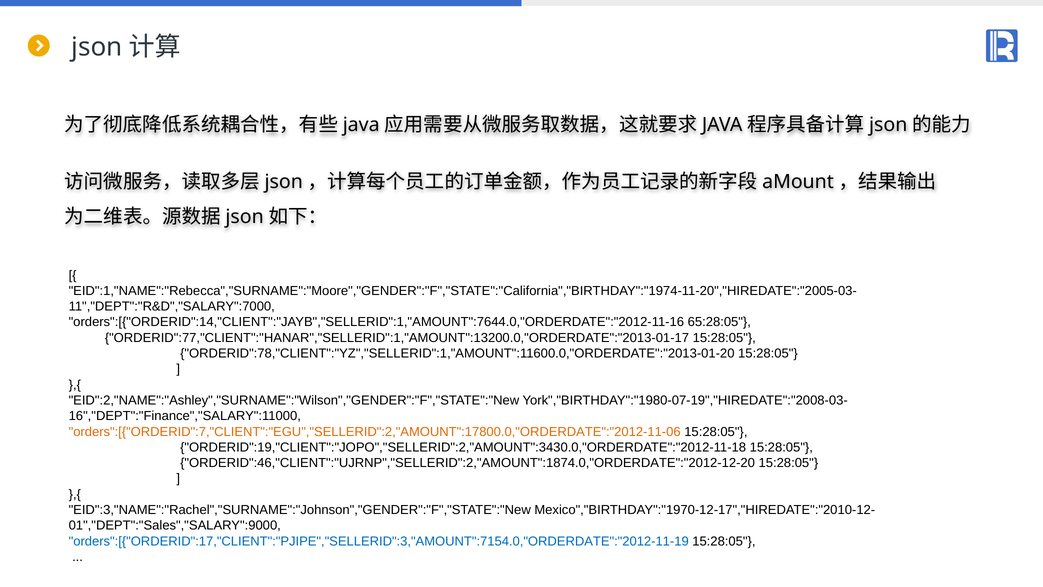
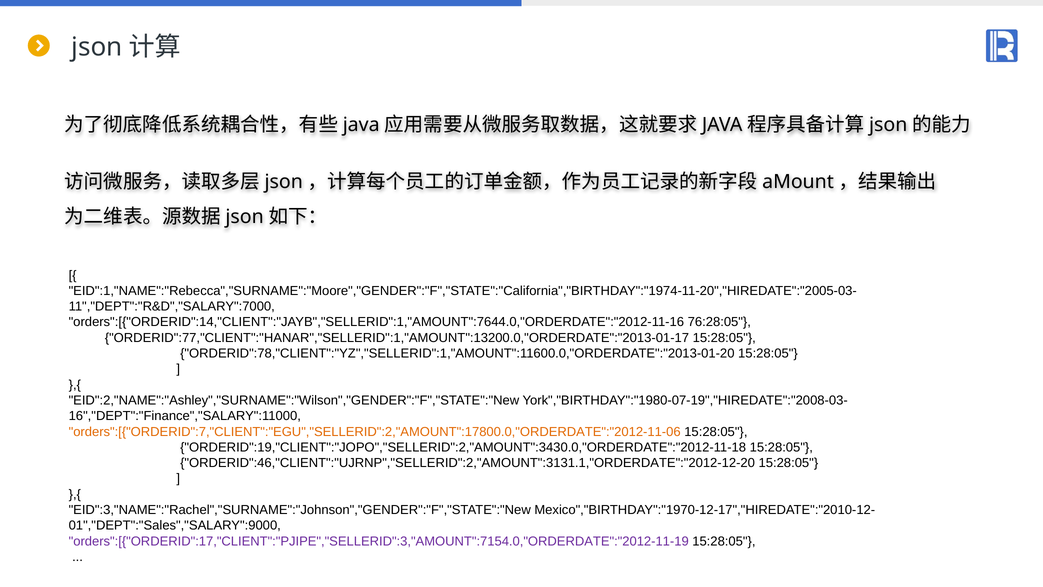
65:28:05: 65:28:05 -> 76:28:05
ORDERID":46,"CLIENT":"UJRNP","SELLERID":2,"AMOUNT":1874.0,"ORDERDATE":"2012-12-20: ORDERID":46,"CLIENT":"UJRNP","SELLERID":2,"AMOUNT":1874.0,"ORDERDATE":"2012-12-20 -> ORDERID":46,"CLIENT":"UJRNP","SELLERID":2,"AMOUNT":3131.1,"ORDERDATE":"2012-12-20
orders":[{"ORDERID":17,"CLIENT":"PJIPE","SELLERID":3,"AMOUNT":7154.0,"ORDERDATE":"2012-11-19 colour: blue -> purple
